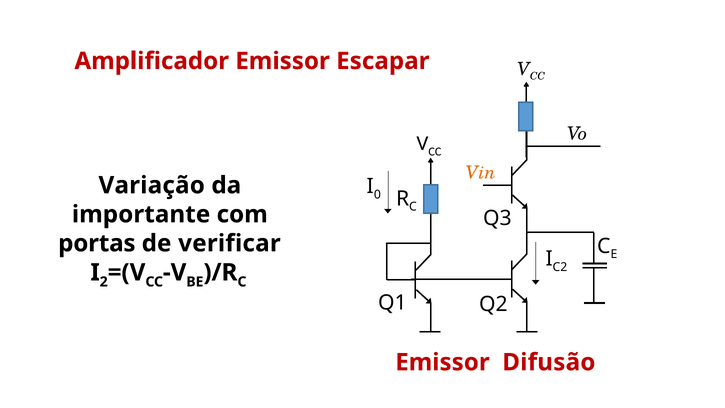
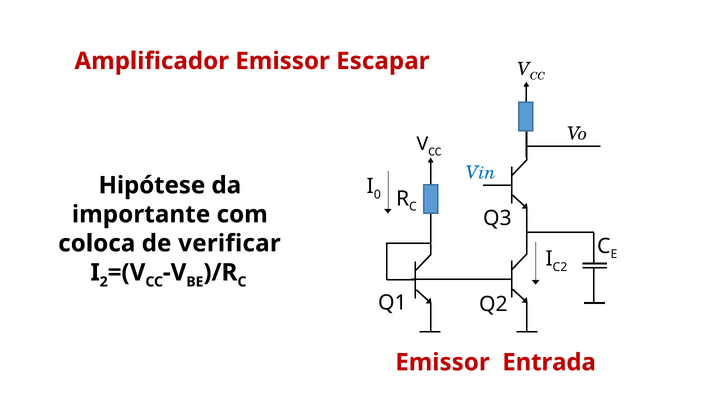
Vin colour: orange -> blue
Variação: Variação -> Hipótese
portas: portas -> coloca
Difusão: Difusão -> Entrada
